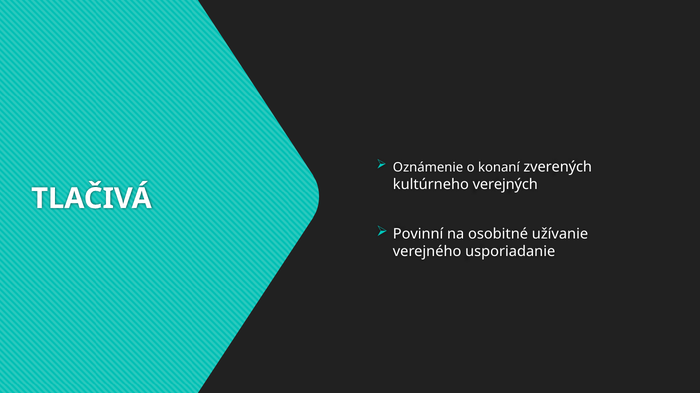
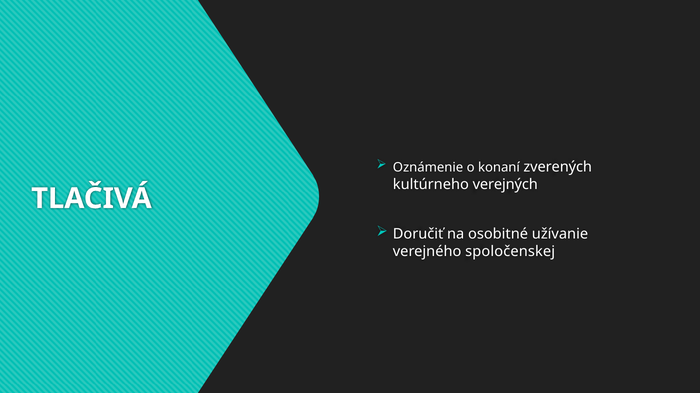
Povinní: Povinní -> Doručiť
usporiadanie: usporiadanie -> spoločenskej
